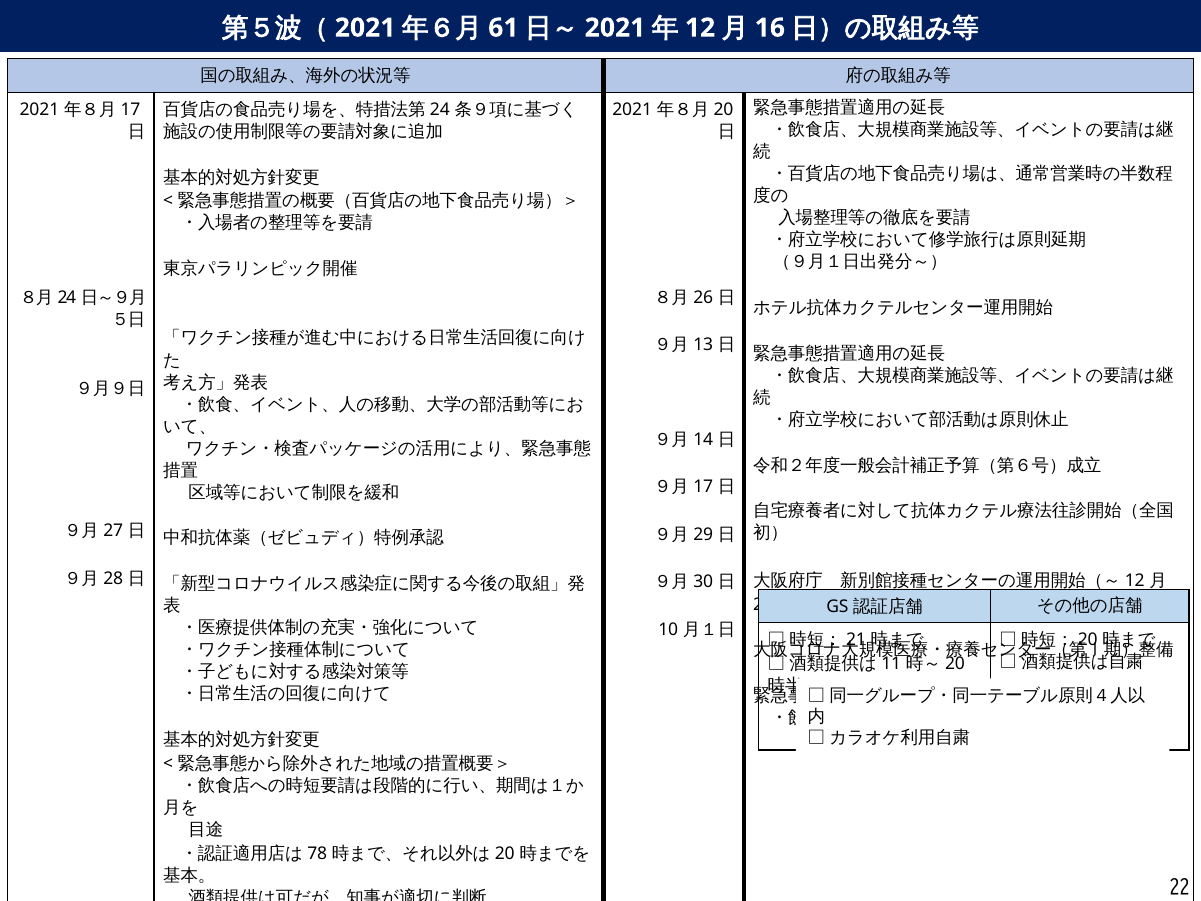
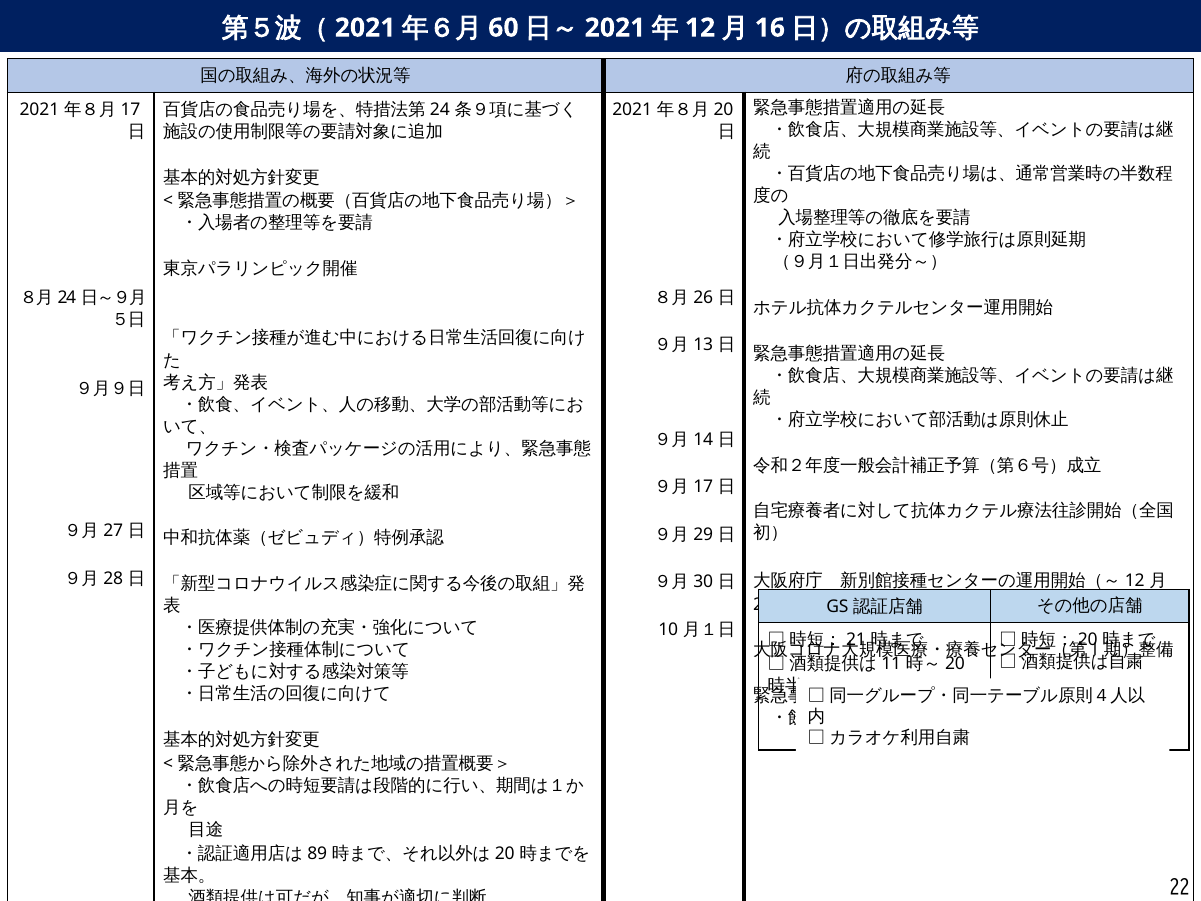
61: 61 -> 60
78: 78 -> 89
